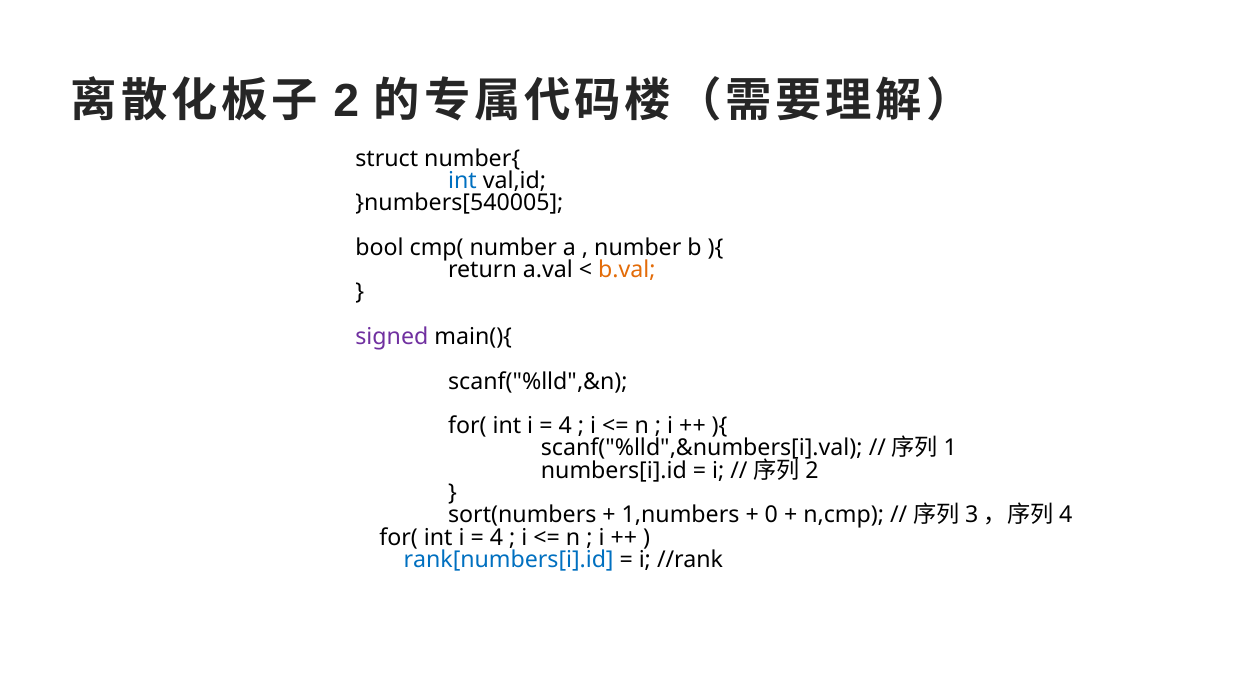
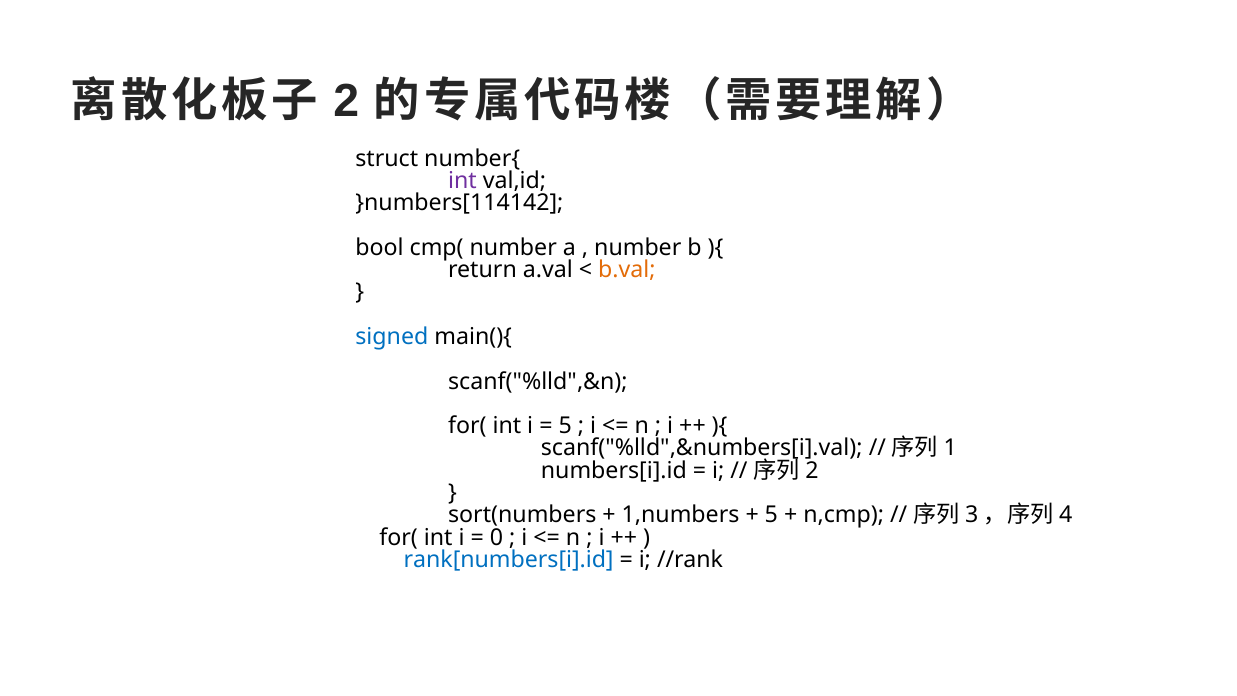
int at (462, 181) colour: blue -> purple
}numbers[540005: }numbers[540005 -> }numbers[114142
signed colour: purple -> blue
4 at (565, 426): 4 -> 5
0 at (771, 515): 0 -> 5
4 at (497, 537): 4 -> 0
